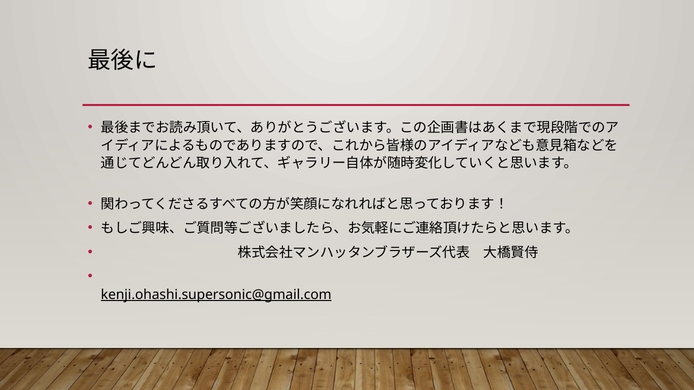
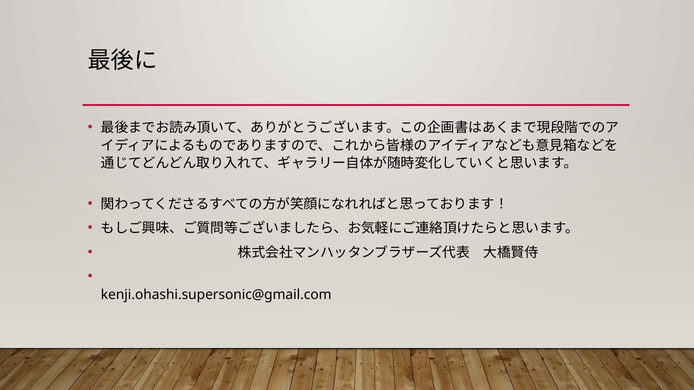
kenji.ohashi.supersonic@gmail.com underline: present -> none
